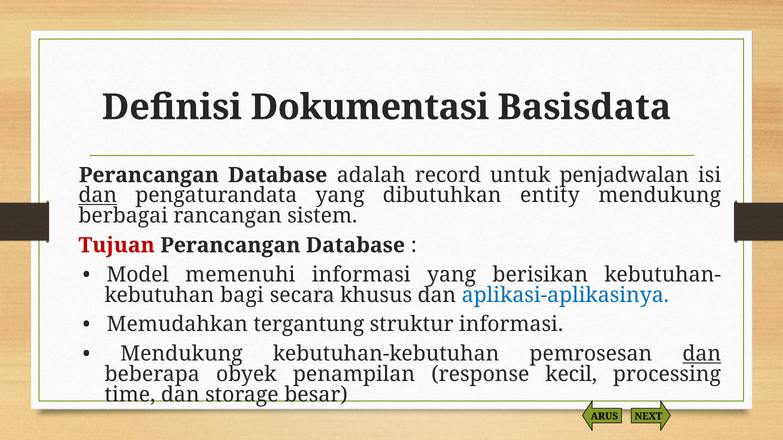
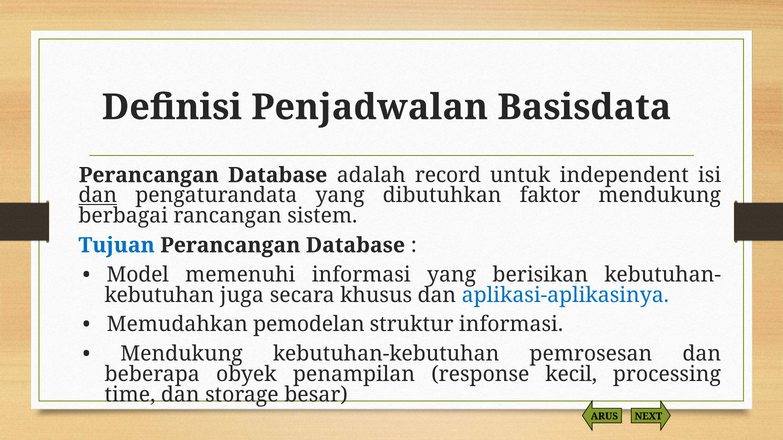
Dokumentasi: Dokumentasi -> Penjadwalan
penjadwalan: penjadwalan -> independent
entity: entity -> faktor
Tujuan colour: red -> blue
bagi: bagi -> juga
tergantung: tergantung -> pemodelan
dan at (702, 354) underline: present -> none
